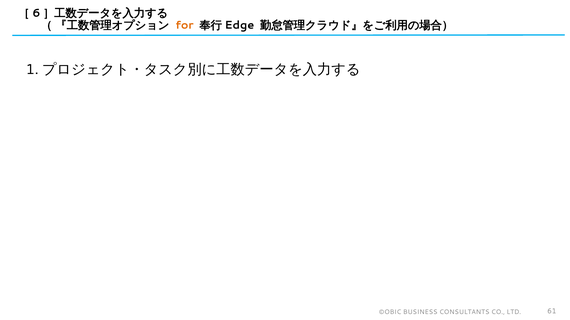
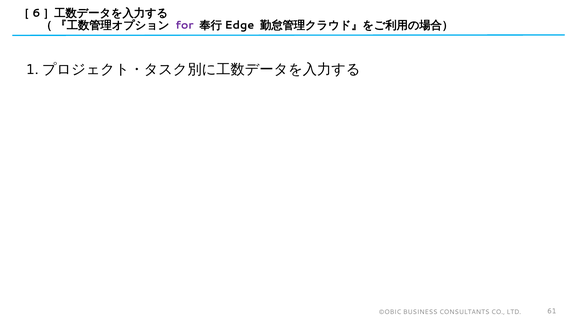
for colour: orange -> purple
